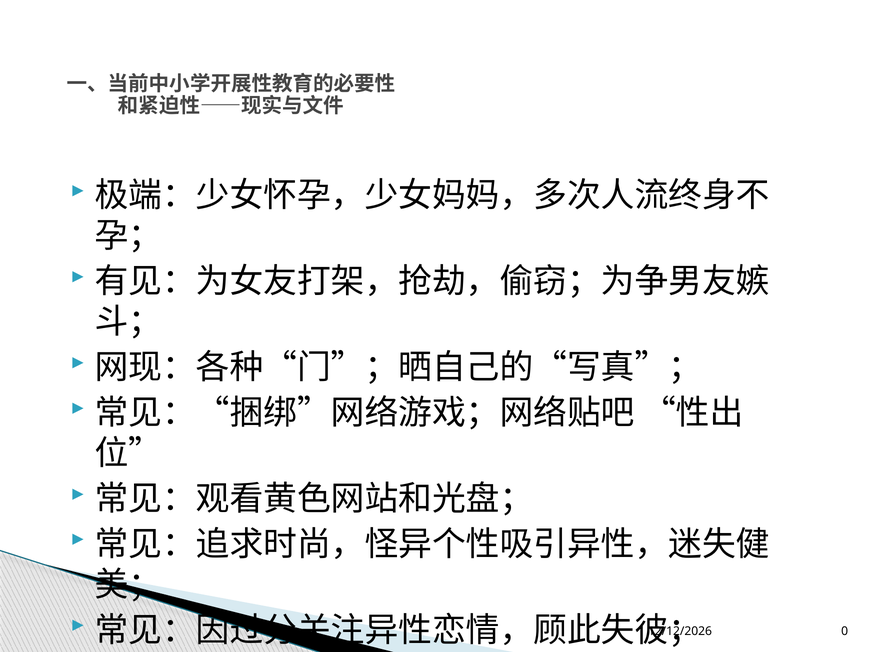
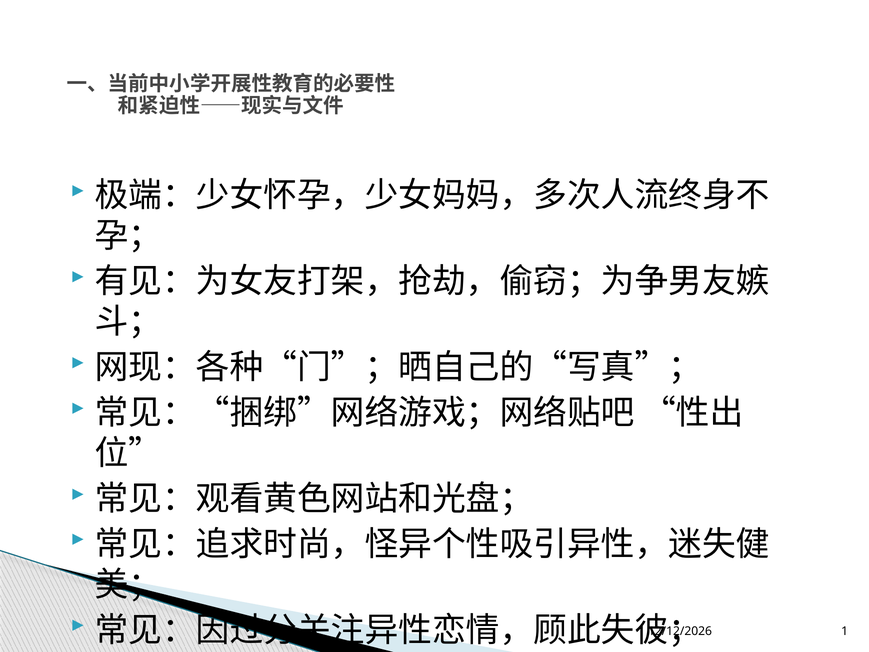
0: 0 -> 1
